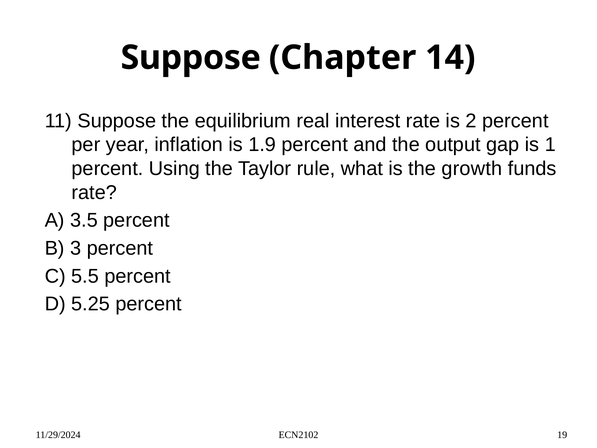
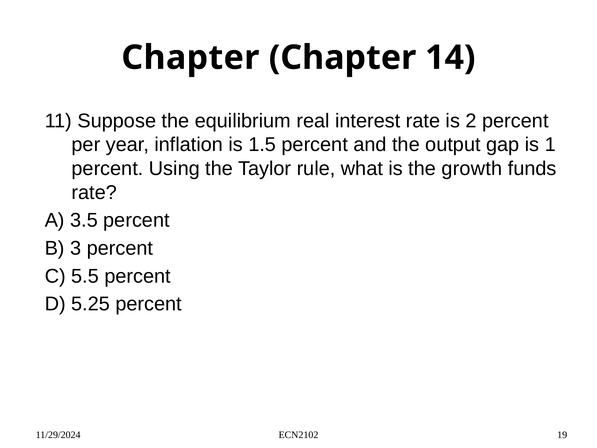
Suppose at (191, 58): Suppose -> Chapter
1.9: 1.9 -> 1.5
